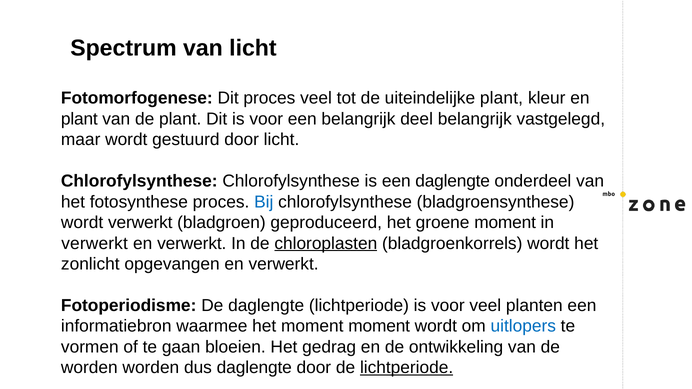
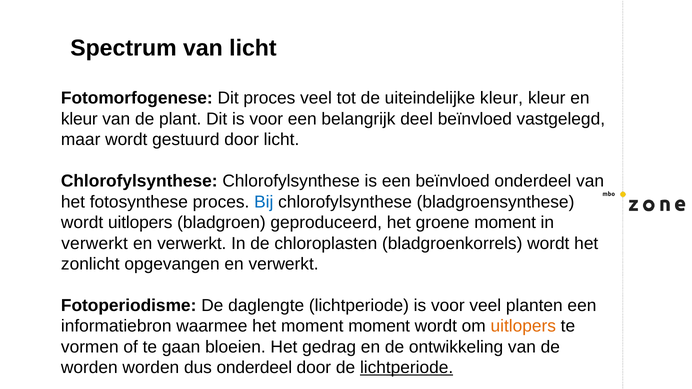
uiteindelijke plant: plant -> kleur
plant at (79, 119): plant -> kleur
deel belangrijk: belangrijk -> beïnvloed
een daglengte: daglengte -> beïnvloed
wordt verwerkt: verwerkt -> uitlopers
chloroplasten underline: present -> none
uitlopers at (523, 326) colour: blue -> orange
dus daglengte: daglengte -> onderdeel
